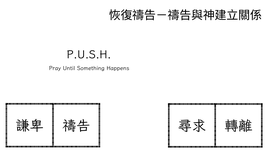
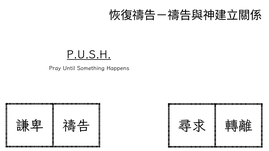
P.U.S.H underline: none -> present
